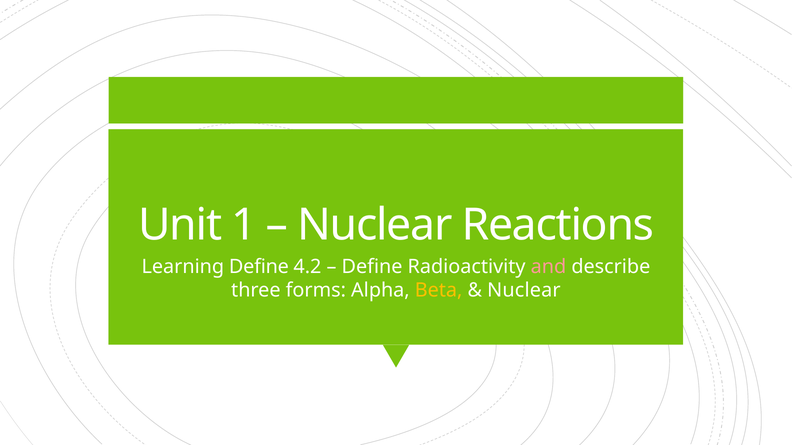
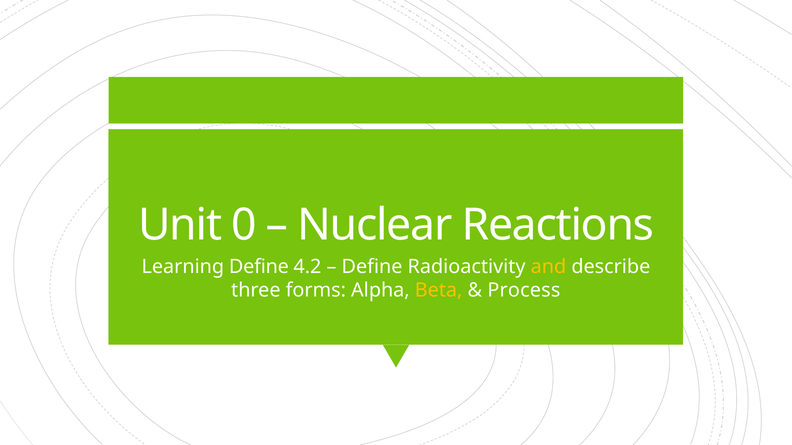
1: 1 -> 0
and colour: pink -> yellow
Nuclear at (524, 291): Nuclear -> Process
